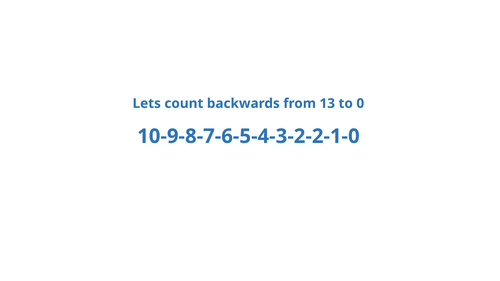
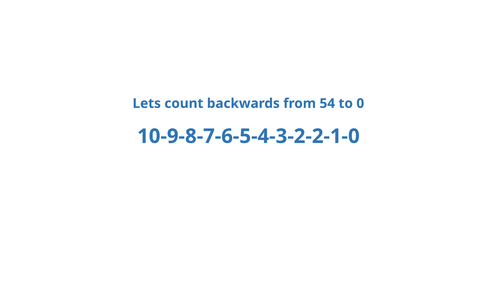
13: 13 -> 54
